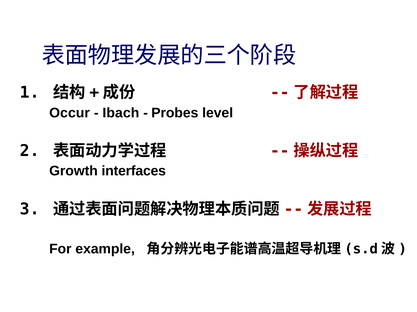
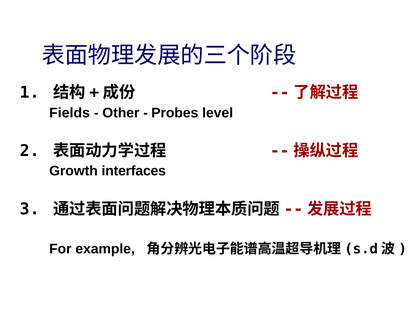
Occur: Occur -> Fields
Ibach: Ibach -> Other
